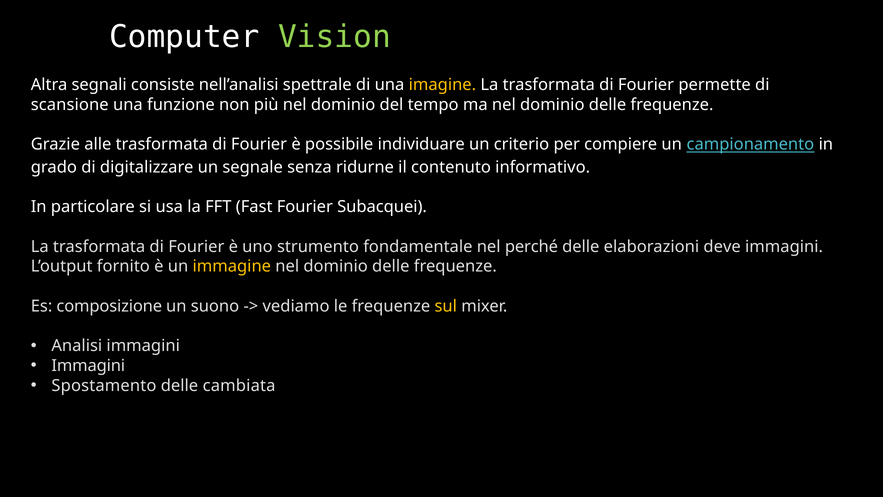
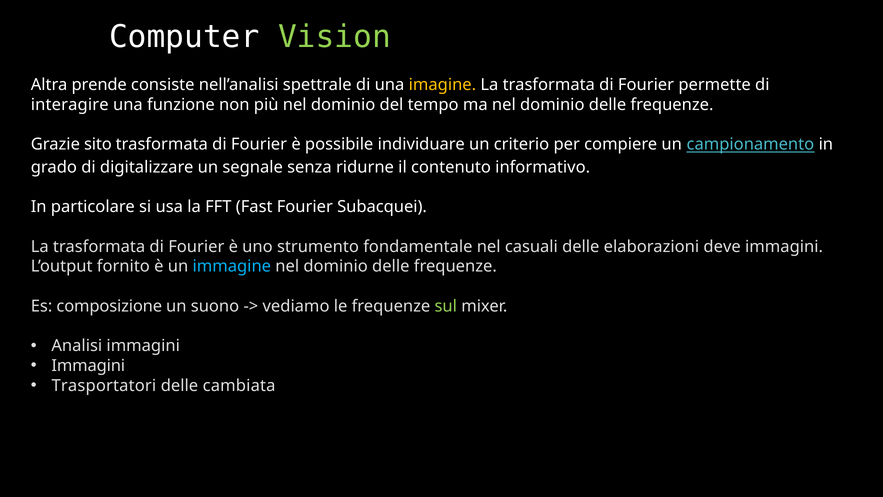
segnali: segnali -> prende
scansione: scansione -> interagire
alle: alle -> sito
perché: perché -> casuali
immagine colour: yellow -> light blue
sul colour: yellow -> light green
Spostamento: Spostamento -> Trasportatori
